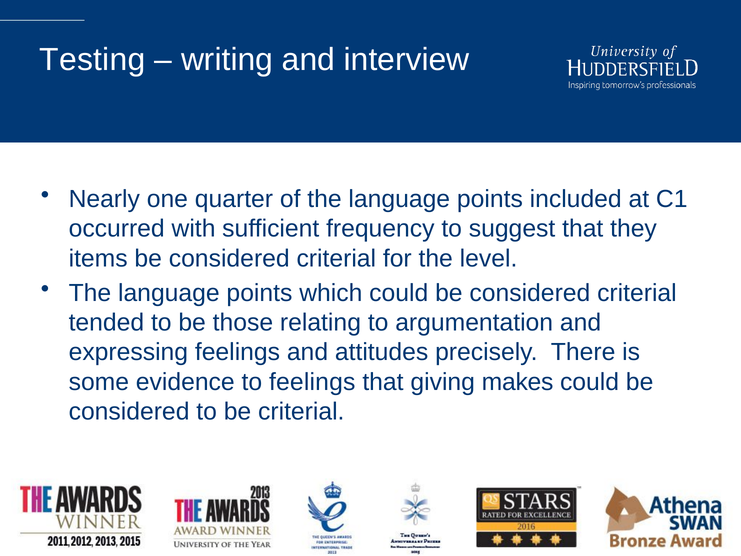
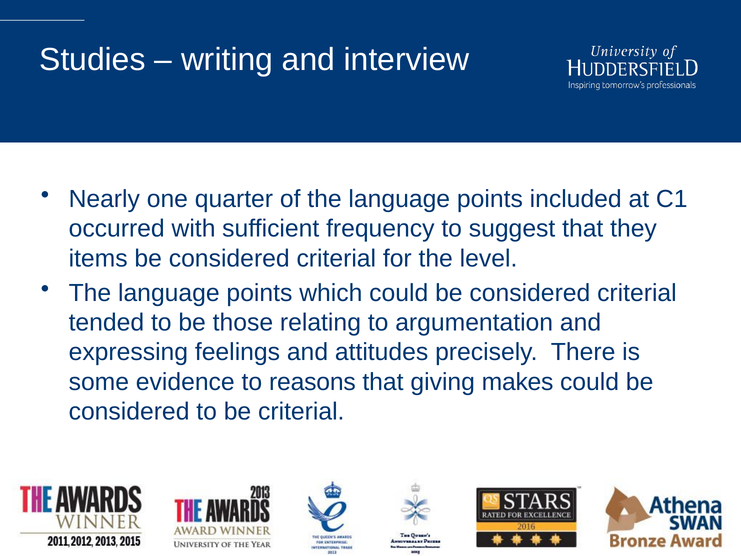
Testing: Testing -> Studies
to feelings: feelings -> reasons
